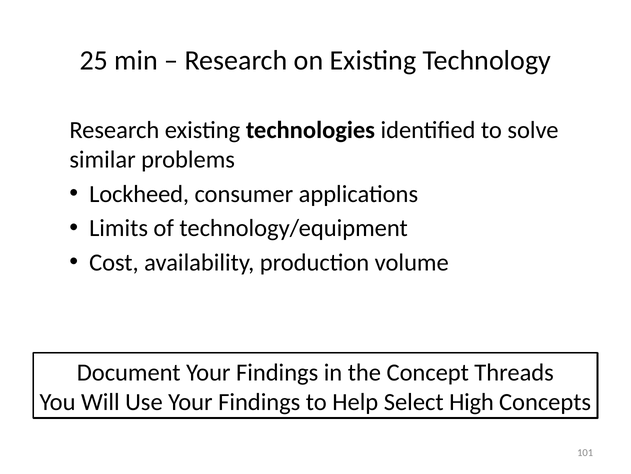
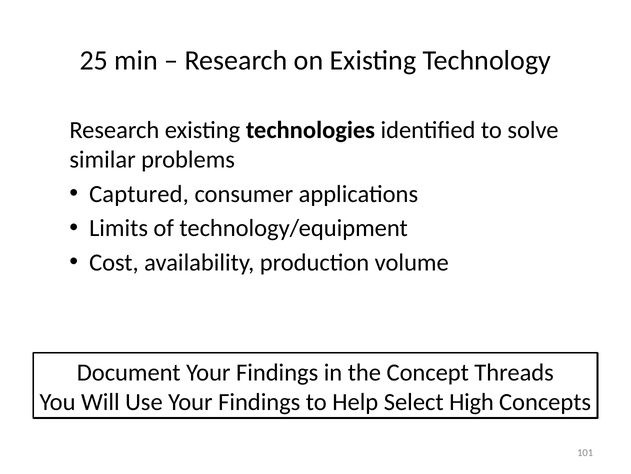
Lockheed: Lockheed -> Captured
